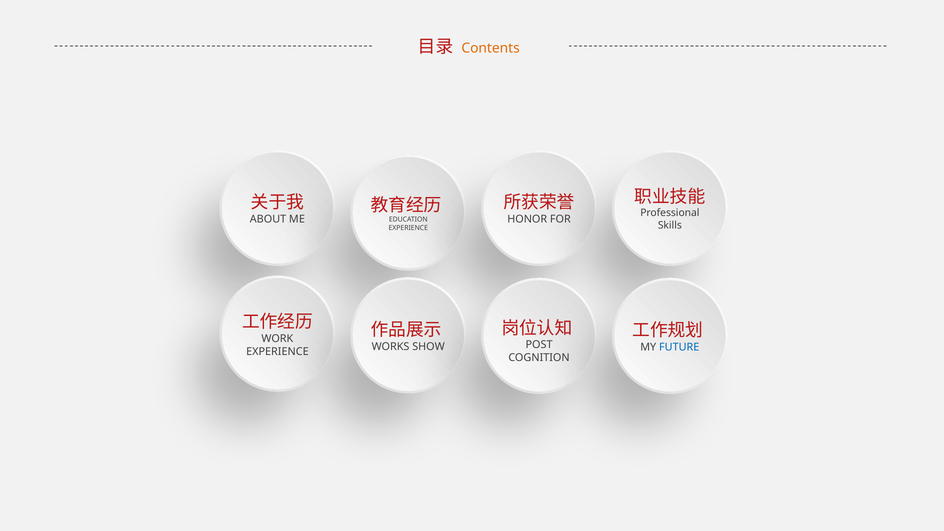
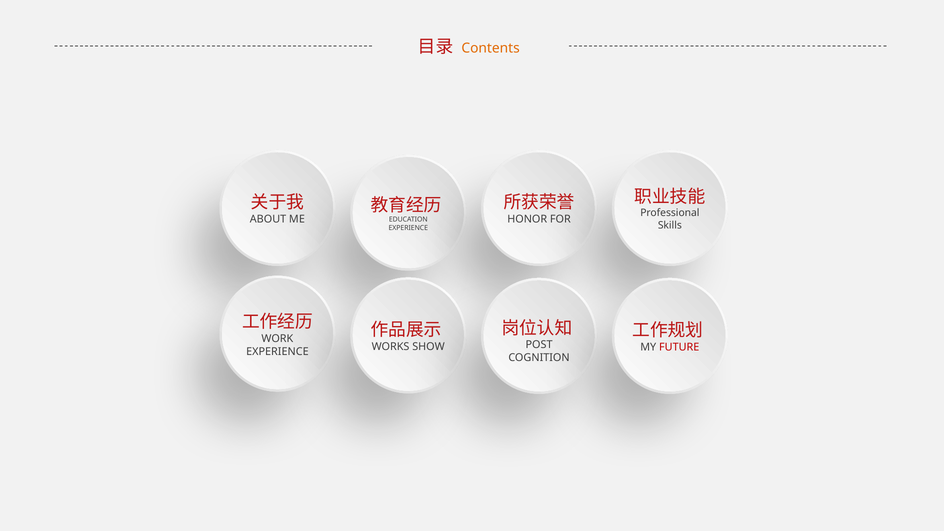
FUTURE colour: blue -> red
